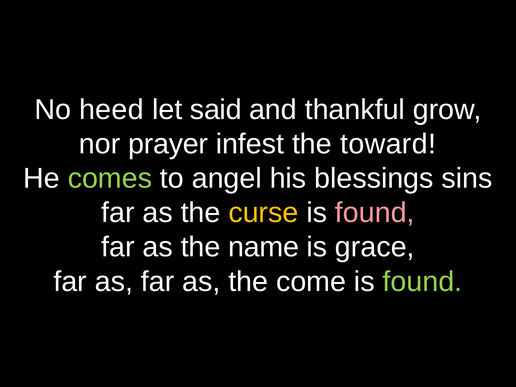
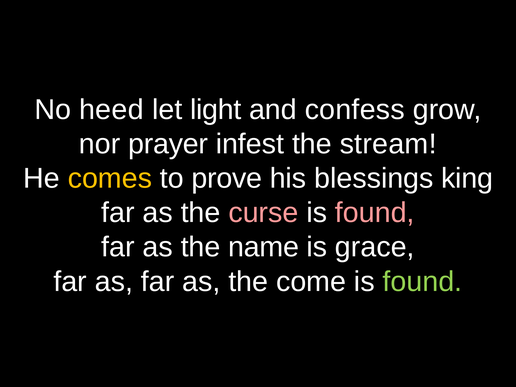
said: said -> light
thankful: thankful -> confess
toward: toward -> stream
comes colour: light green -> yellow
angel: angel -> prove
sins: sins -> king
curse colour: yellow -> pink
